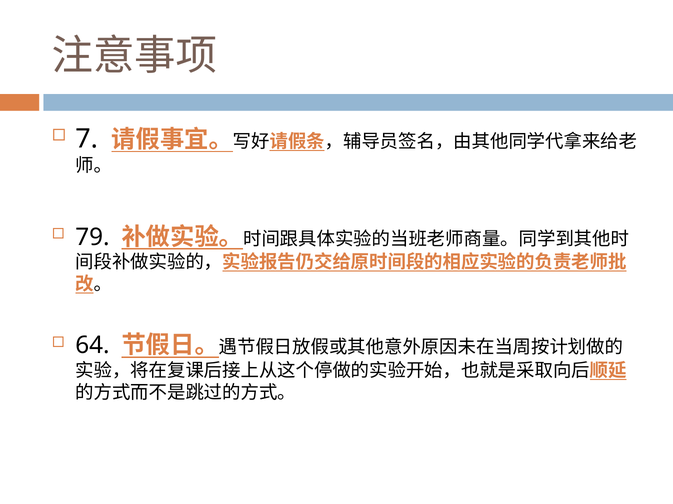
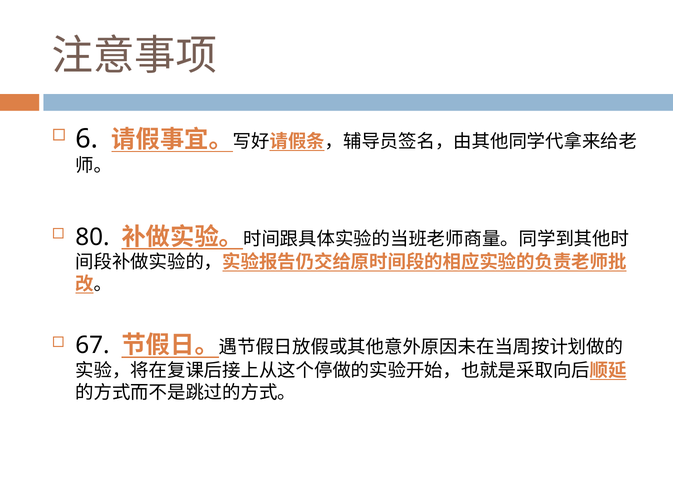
7: 7 -> 6
79: 79 -> 80
64: 64 -> 67
